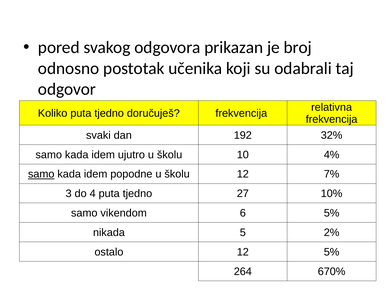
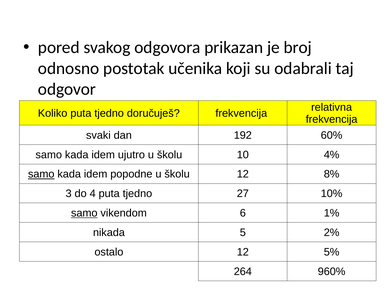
32%: 32% -> 60%
7%: 7% -> 8%
samo at (84, 213) underline: none -> present
6 5%: 5% -> 1%
670%: 670% -> 960%
